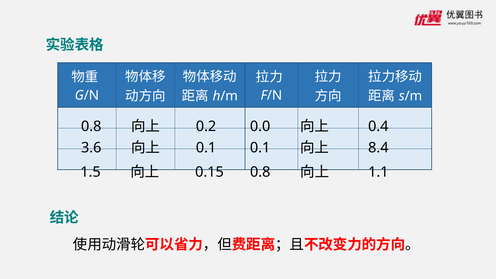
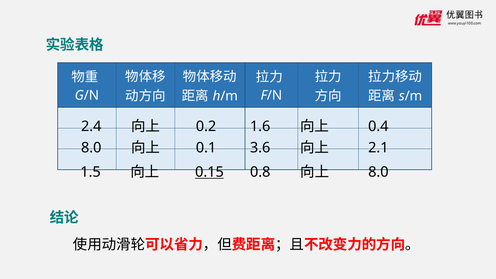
0.8 at (91, 126): 0.8 -> 2.4
0.0: 0.0 -> 1.6
3.6 at (91, 148): 3.6 -> 8.0
0.1 0.1: 0.1 -> 3.6
8.4: 8.4 -> 2.1
0.15 underline: none -> present
1.1 at (378, 172): 1.1 -> 8.0
